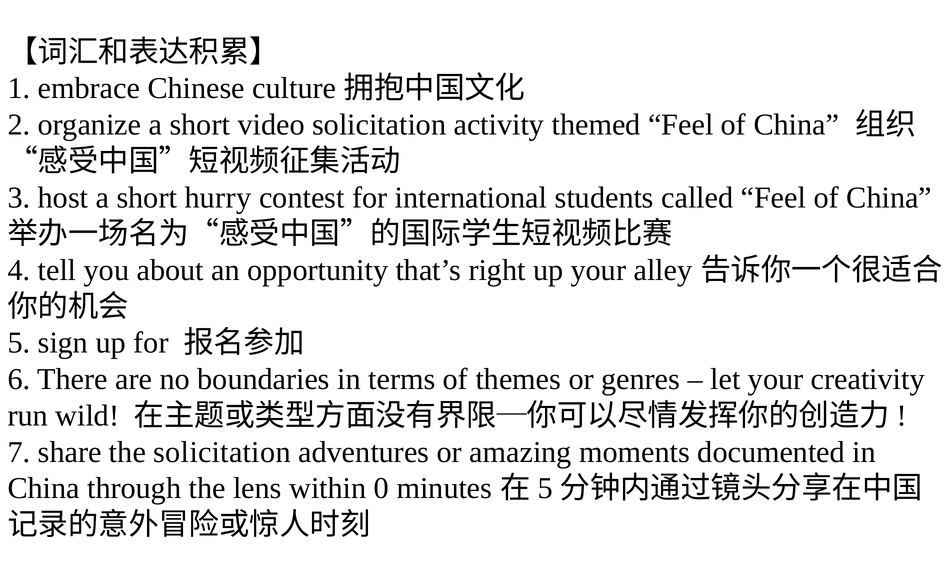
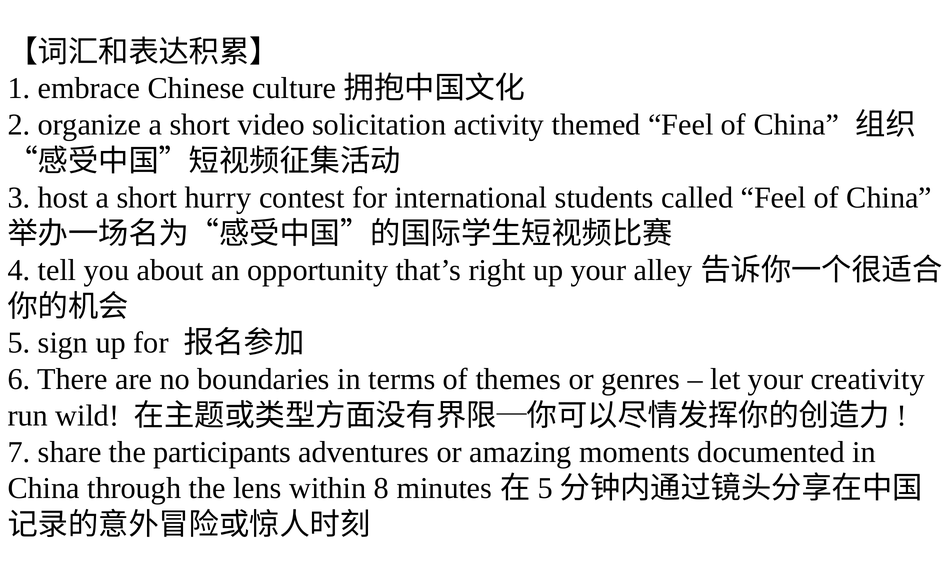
the solicitation: solicitation -> participants
0: 0 -> 8
